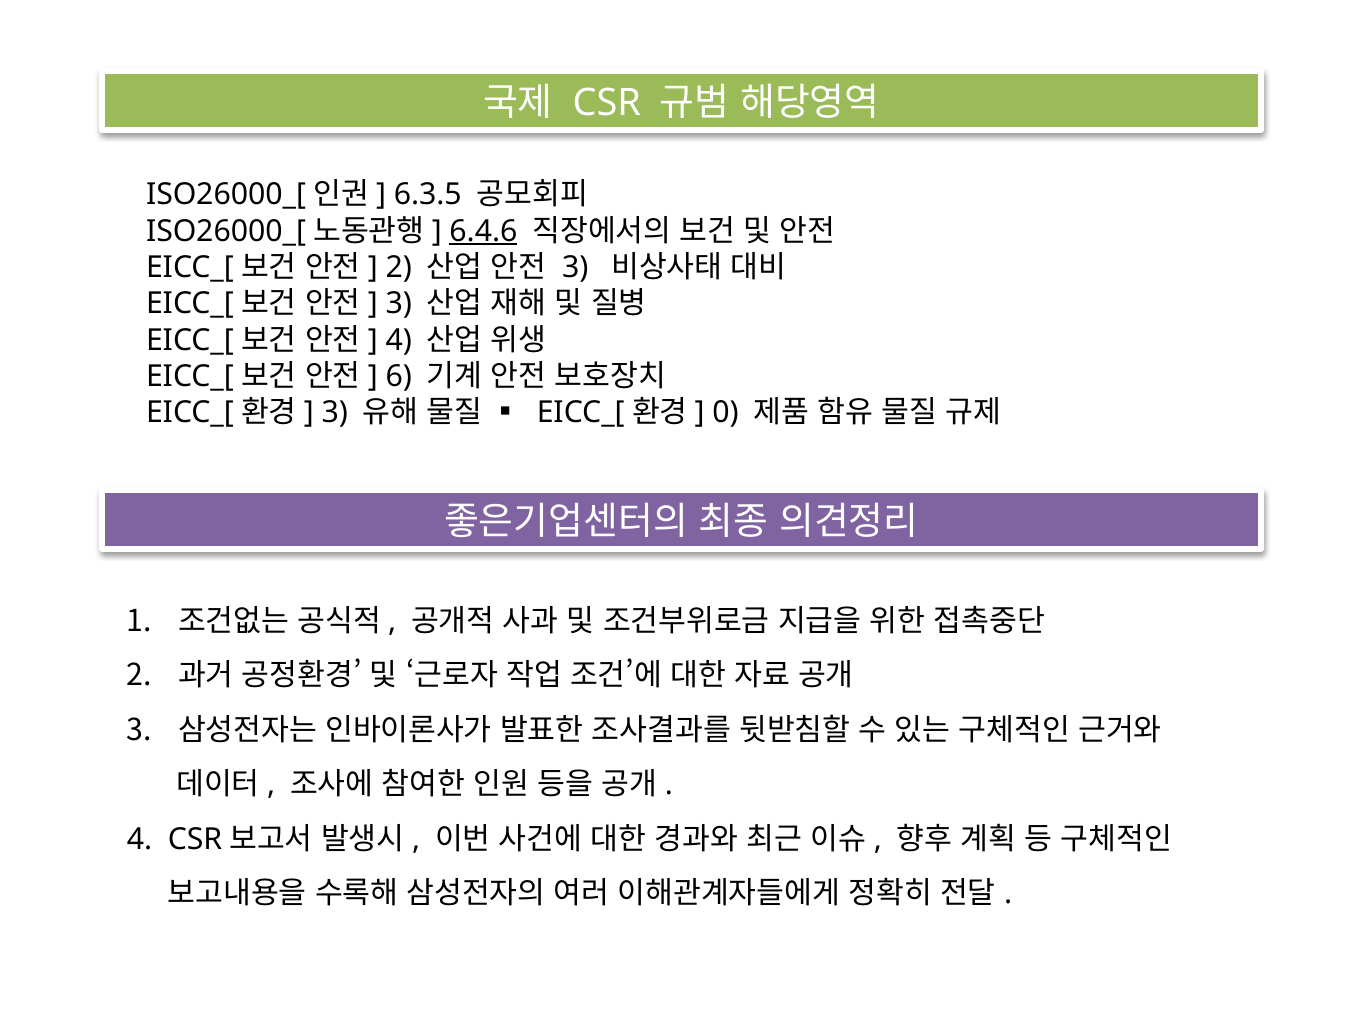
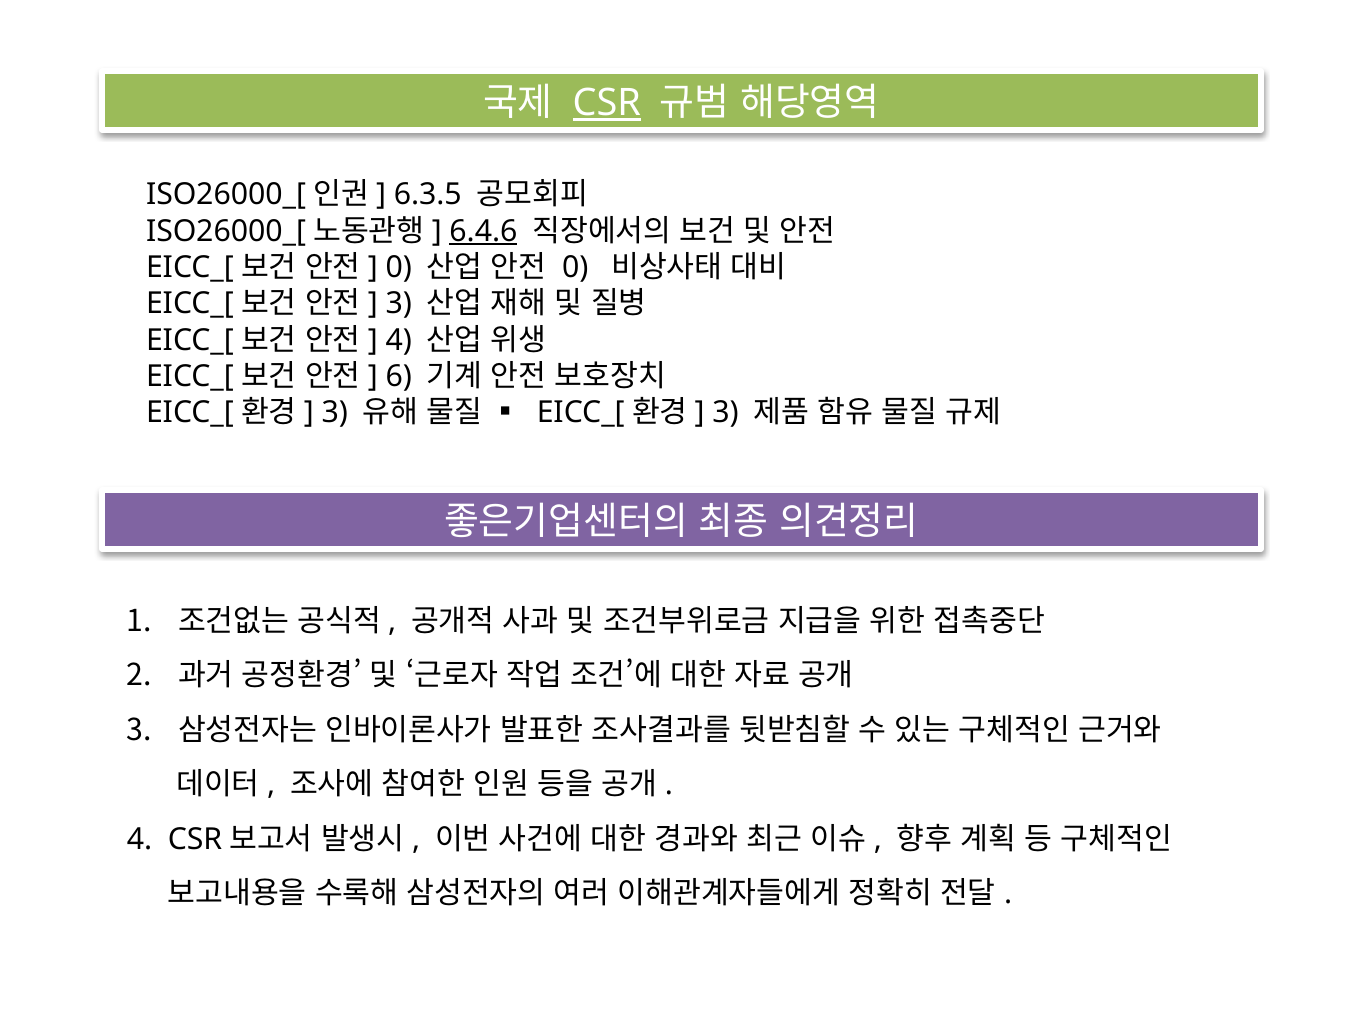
CSR underline: none -> present
2 at (399, 267): 2 -> 0
3 at (575, 267): 3 -> 0
0 at (726, 413): 0 -> 3
